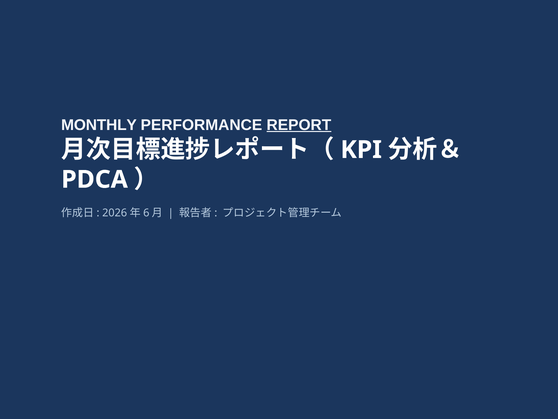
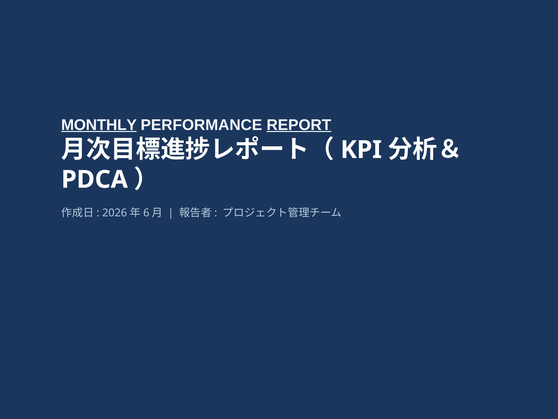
MONTHLY underline: none -> present
